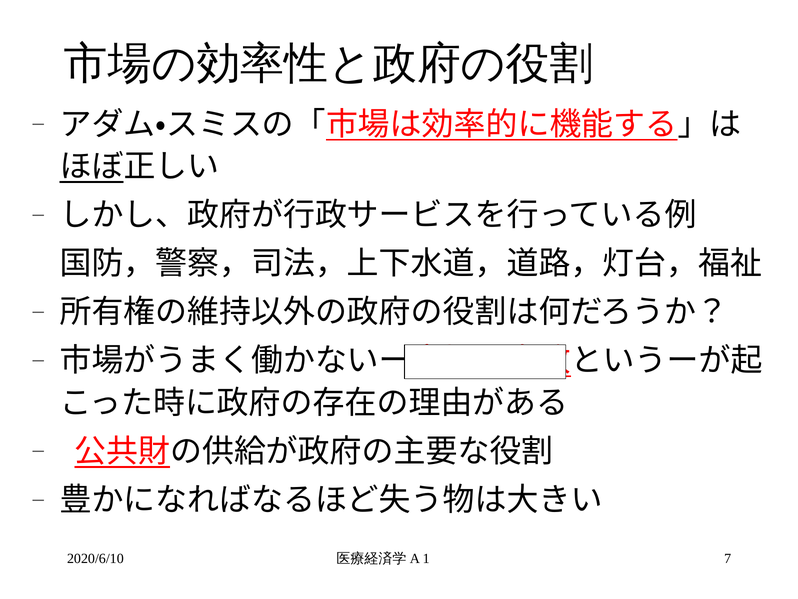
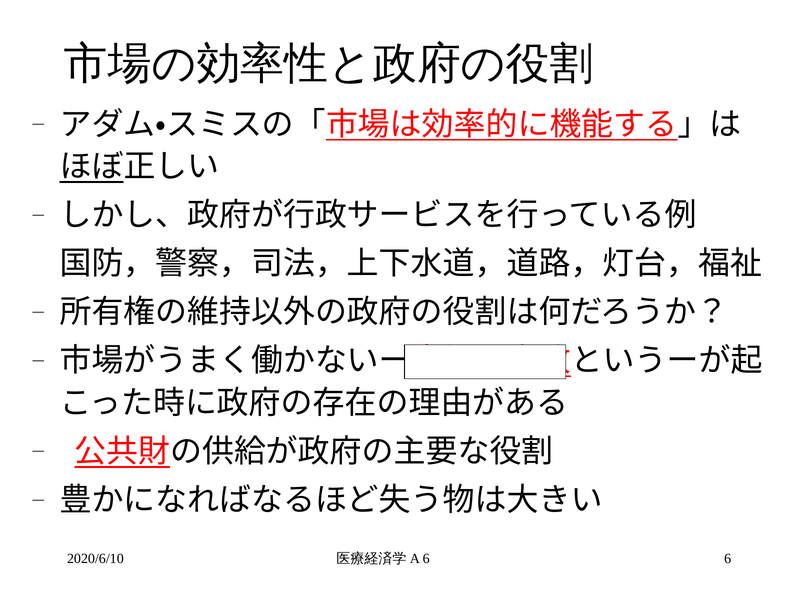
1 at (426, 558): 1 -> 6
2020/6/10 7: 7 -> 6
